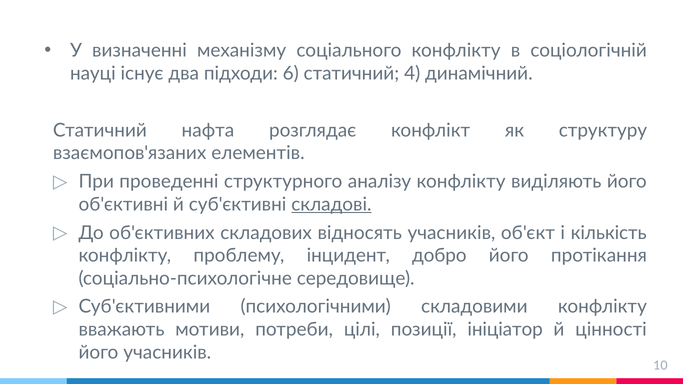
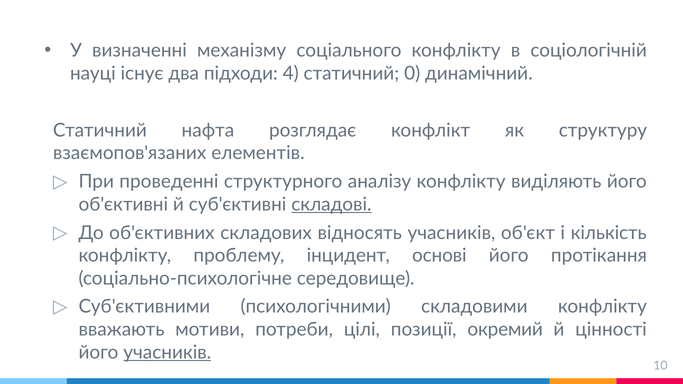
6: 6 -> 4
4: 4 -> 0
добро: добро -> основі
ініціатор: ініціатор -> окремий
учасників at (167, 352) underline: none -> present
